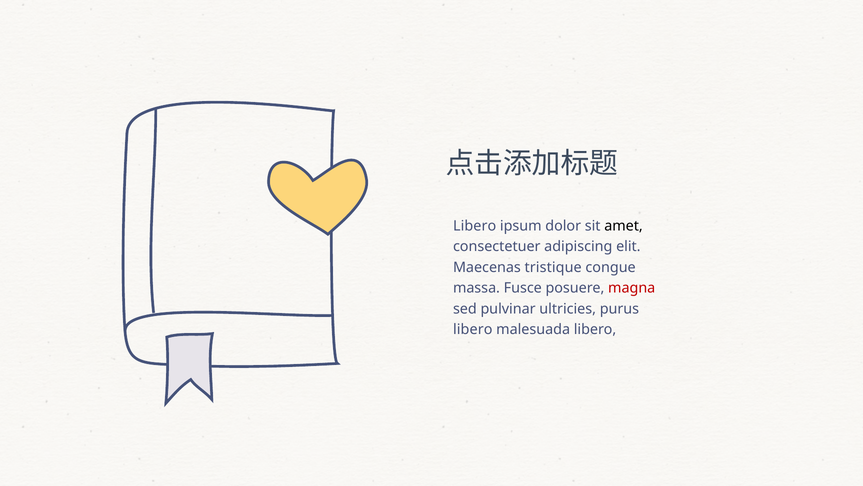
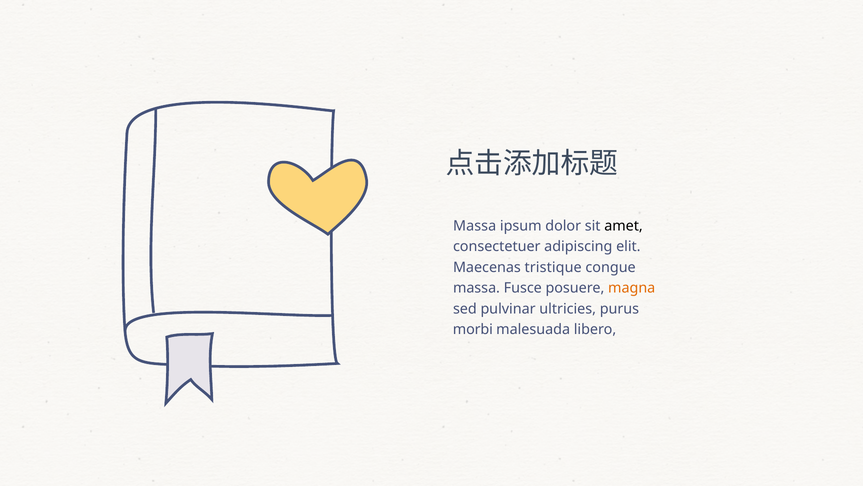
Libero at (475, 226): Libero -> Massa
magna colour: red -> orange
libero at (473, 329): libero -> morbi
